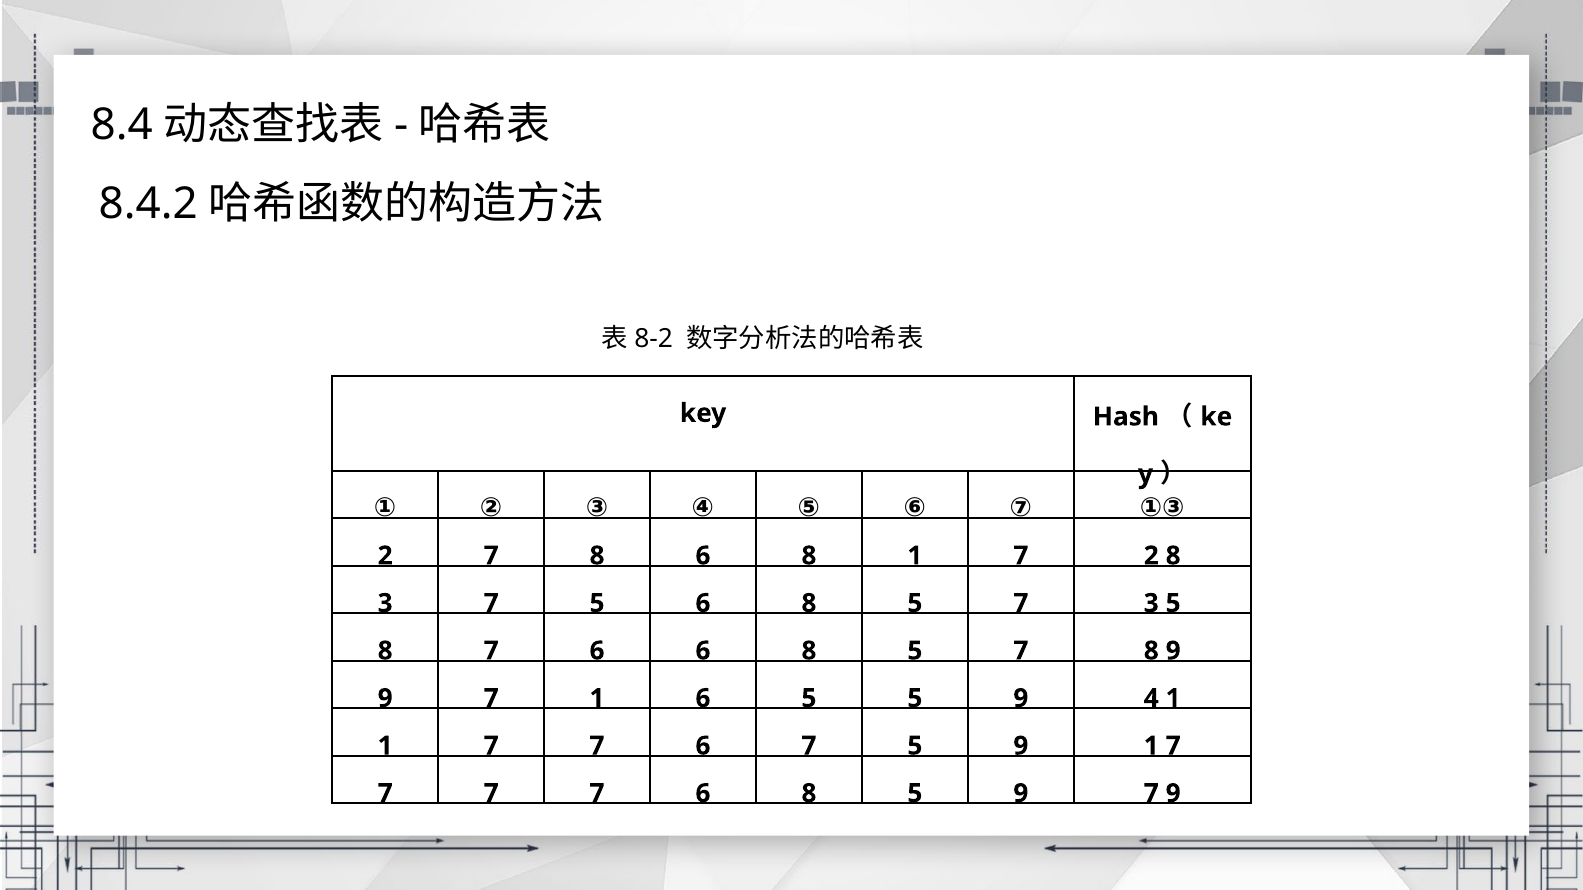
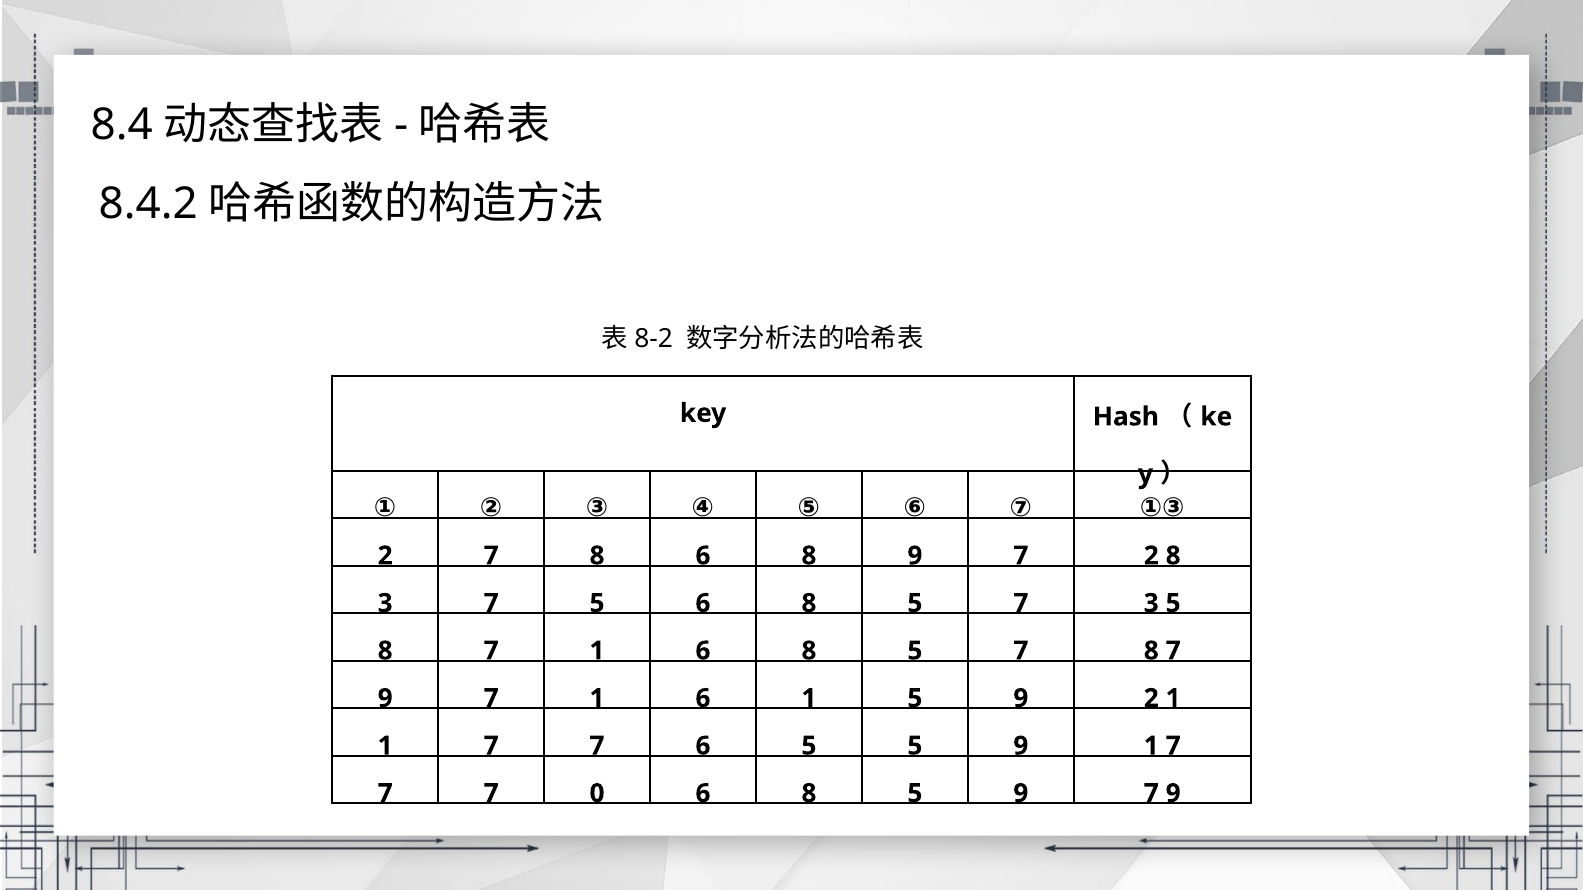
8 1: 1 -> 9
8 7 6: 6 -> 1
7 8 9: 9 -> 7
6 5: 5 -> 1
9 4: 4 -> 2
6 7: 7 -> 5
7 at (597, 794): 7 -> 0
